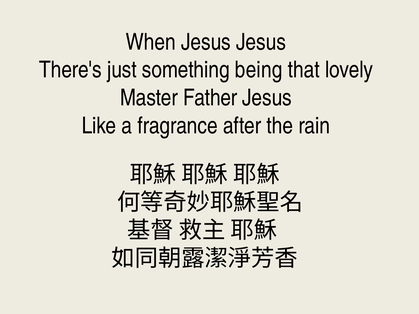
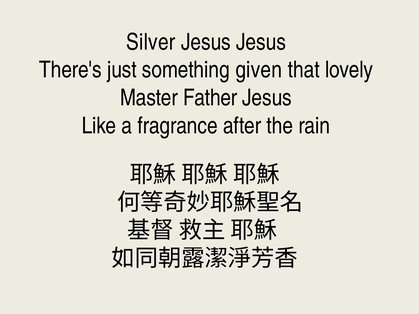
When: When -> Silver
being: being -> given
